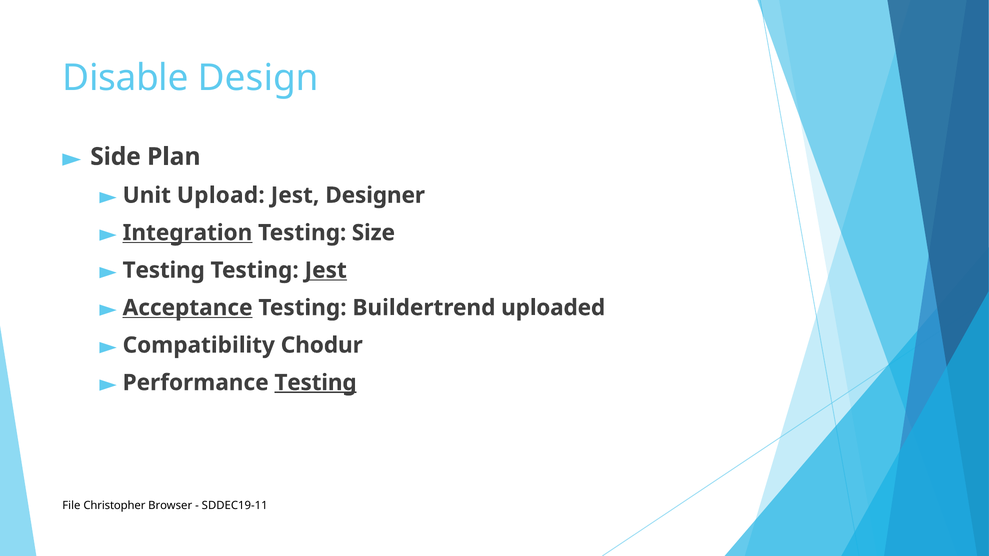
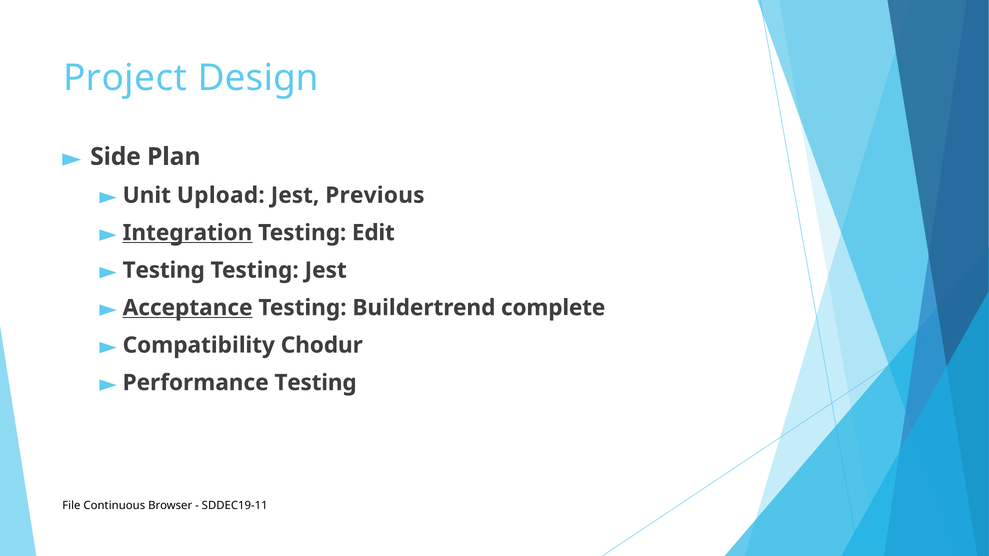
Disable: Disable -> Project
Designer: Designer -> Previous
Size: Size -> Edit
Jest at (326, 270) underline: present -> none
uploaded: uploaded -> complete
Testing at (316, 383) underline: present -> none
Christopher: Christopher -> Continuous
